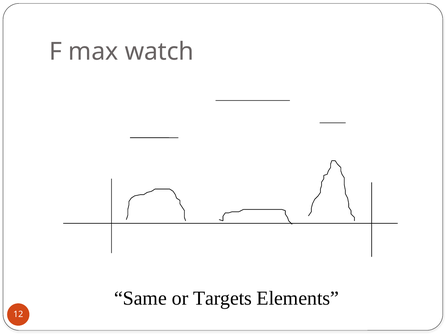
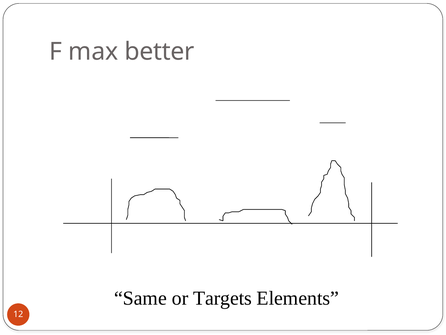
watch: watch -> better
